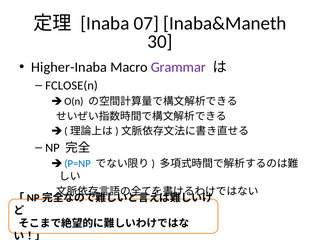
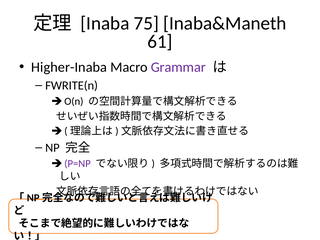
07: 07 -> 75
30: 30 -> 61
FCLOSE(n: FCLOSE(n -> FWRITE(n
P=NP colour: blue -> purple
